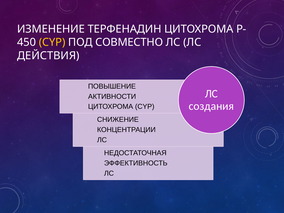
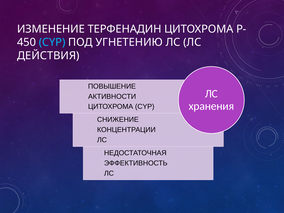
CYP at (52, 42) colour: yellow -> light blue
СОВМЕСТНО: СОВМЕСТНО -> УГНЕТЕНИЮ
создания: создания -> хранения
